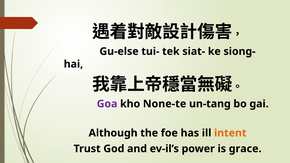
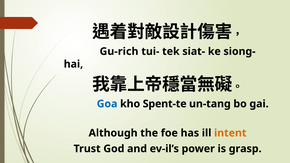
Gu-else: Gu-else -> Gu-rich
Goa colour: purple -> blue
None-te: None-te -> Spent-te
grace: grace -> grasp
